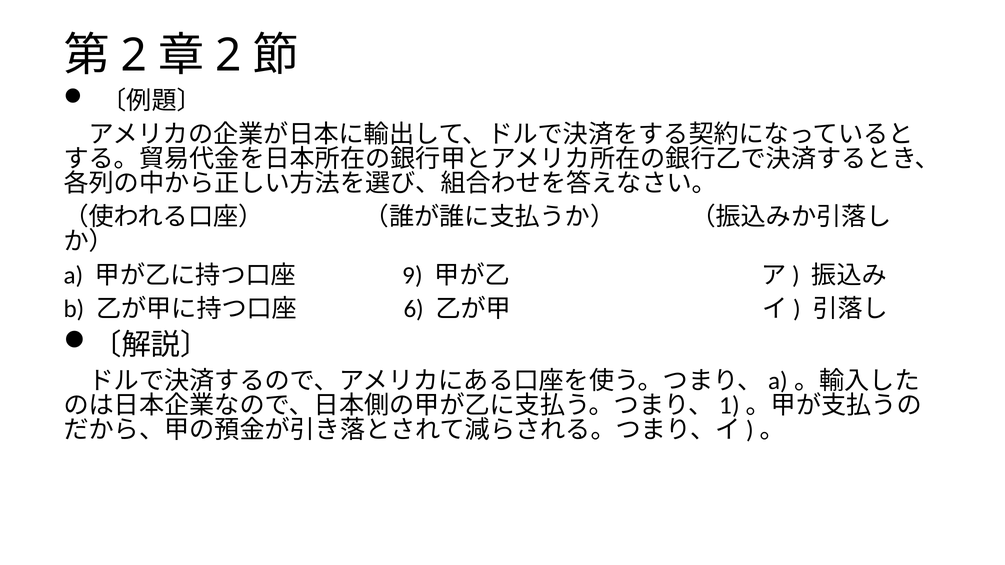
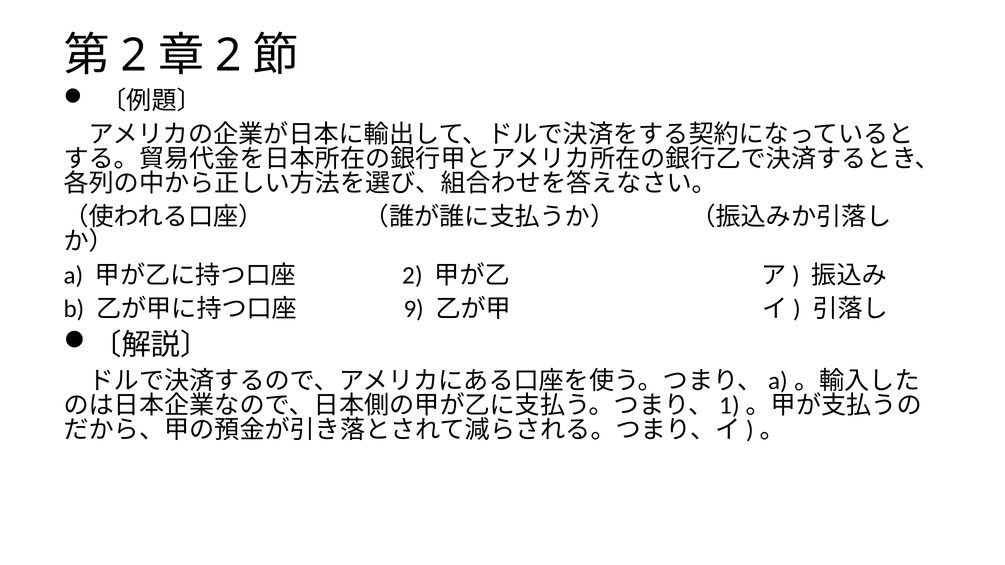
9 at (413, 276): 9 -> 2
6: 6 -> 9
